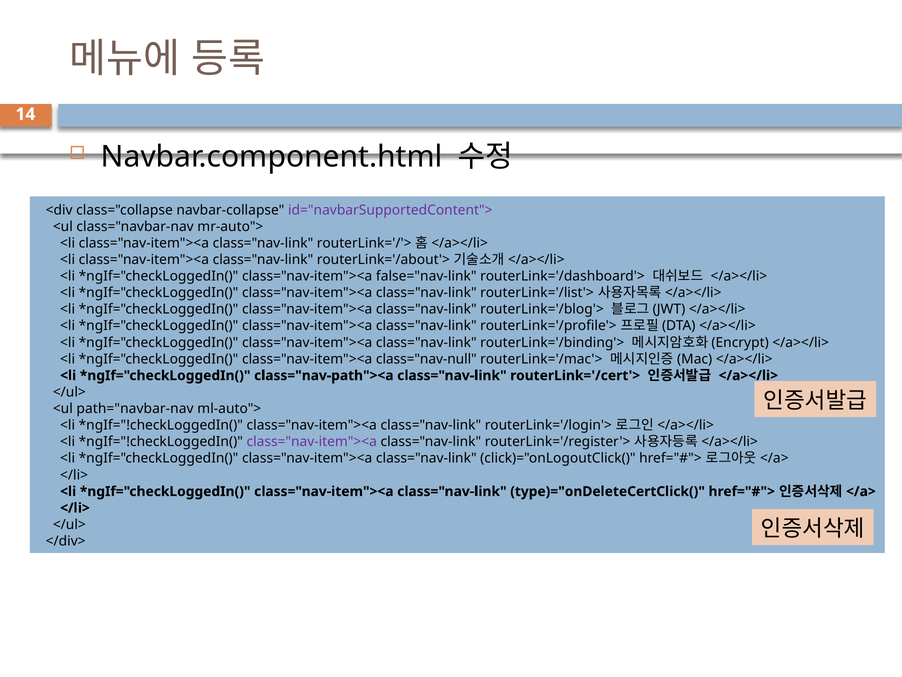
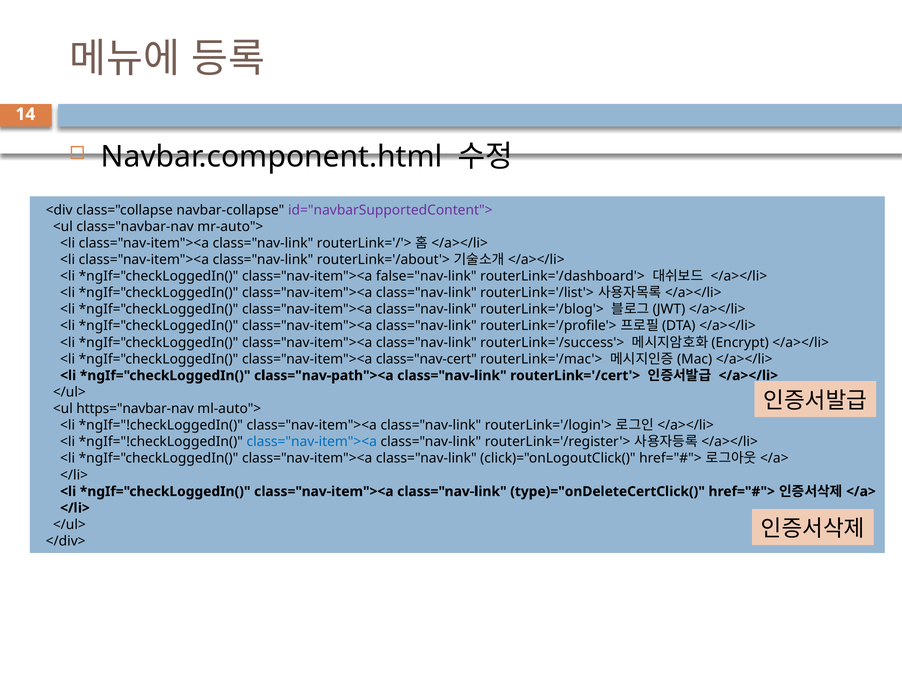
routerLink='/binding'>: routerLink='/binding'> -> routerLink='/success'>
class="nav-null: class="nav-null -> class="nav-cert
path="navbar-nav: path="navbar-nav -> https="navbar-nav
class="nav-item"><a at (312, 442) colour: purple -> blue
